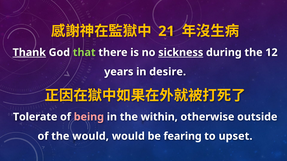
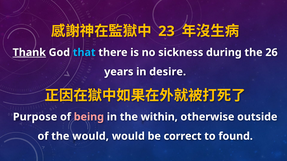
21: 21 -> 23
that colour: light green -> light blue
sickness underline: present -> none
12: 12 -> 26
Tolerate: Tolerate -> Purpose
fearing: fearing -> correct
upset: upset -> found
